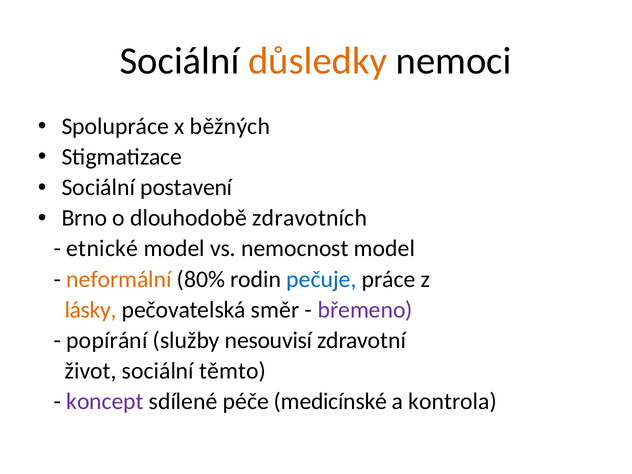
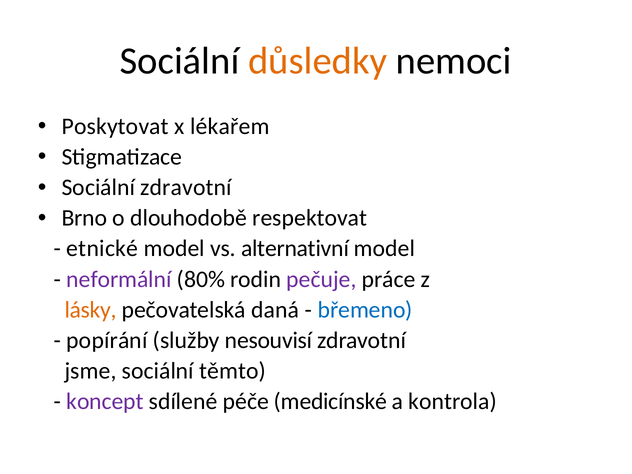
Spolupráce: Spolupráce -> Poskytovat
běžných: běžných -> lékařem
Sociální postavení: postavení -> zdravotní
zdravotních: zdravotních -> respektovat
nemocnost: nemocnost -> alternativní
neformální colour: orange -> purple
pečuje colour: blue -> purple
směr: směr -> daná
břemeno colour: purple -> blue
život: život -> jsme
